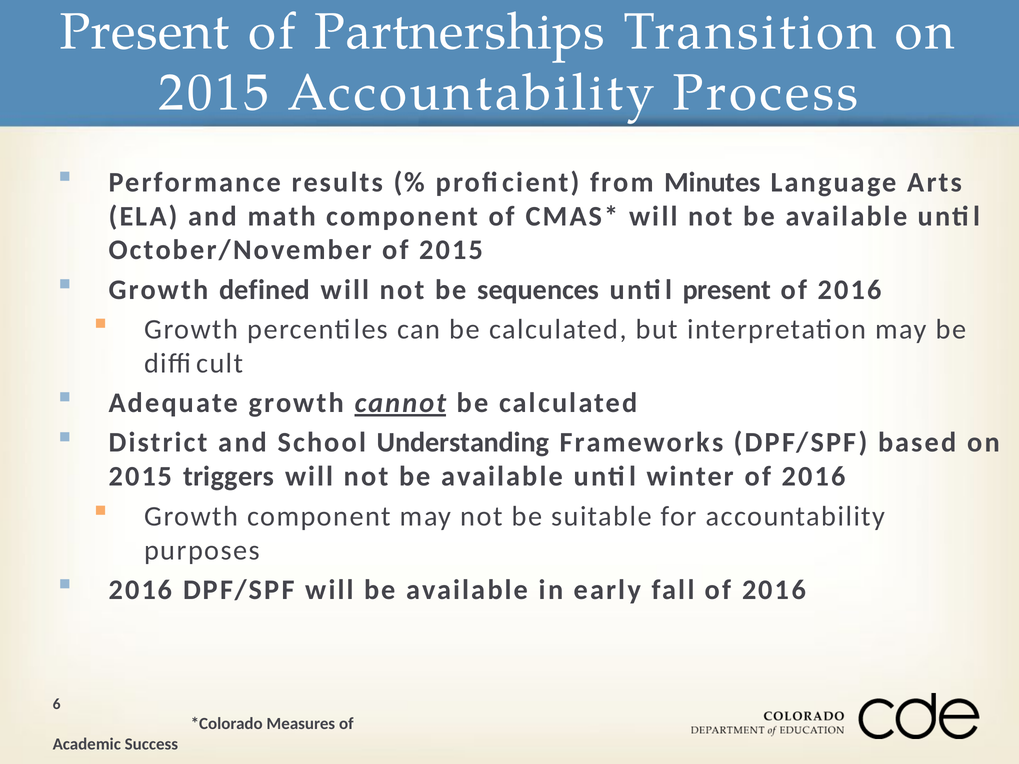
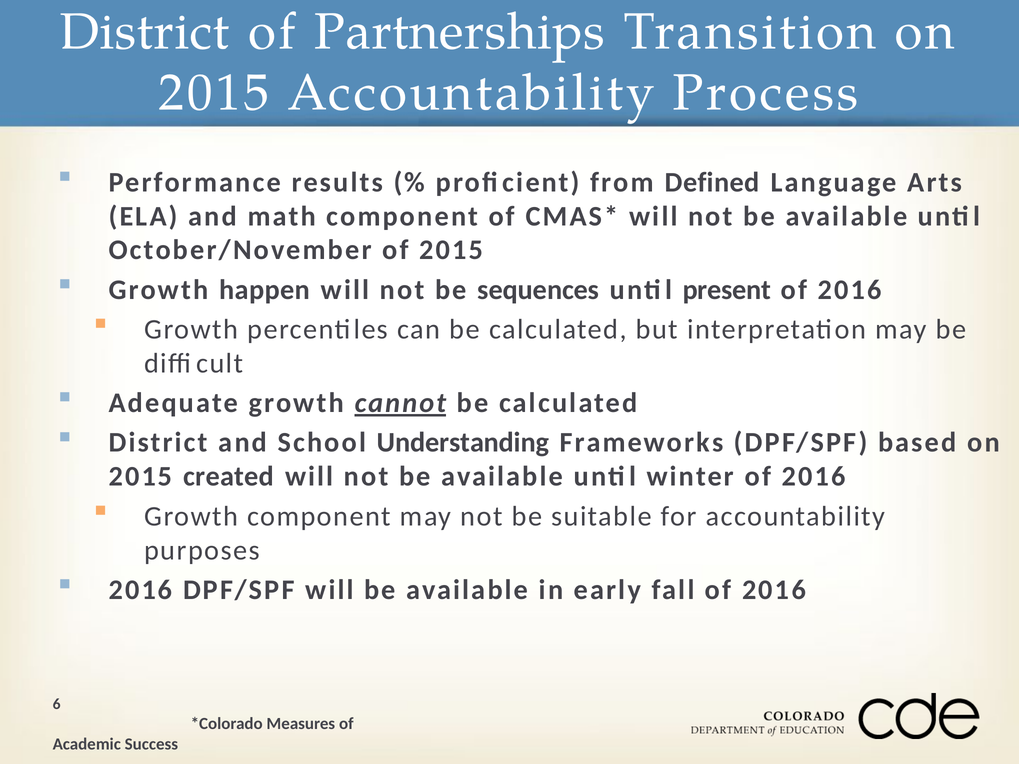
Present at (145, 32): Present -> District
Minutes: Minutes -> Defined
defined: defined -> happen
triggers: triggers -> created
